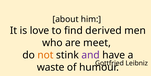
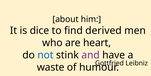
love: love -> dice
meet: meet -> heart
not colour: orange -> blue
